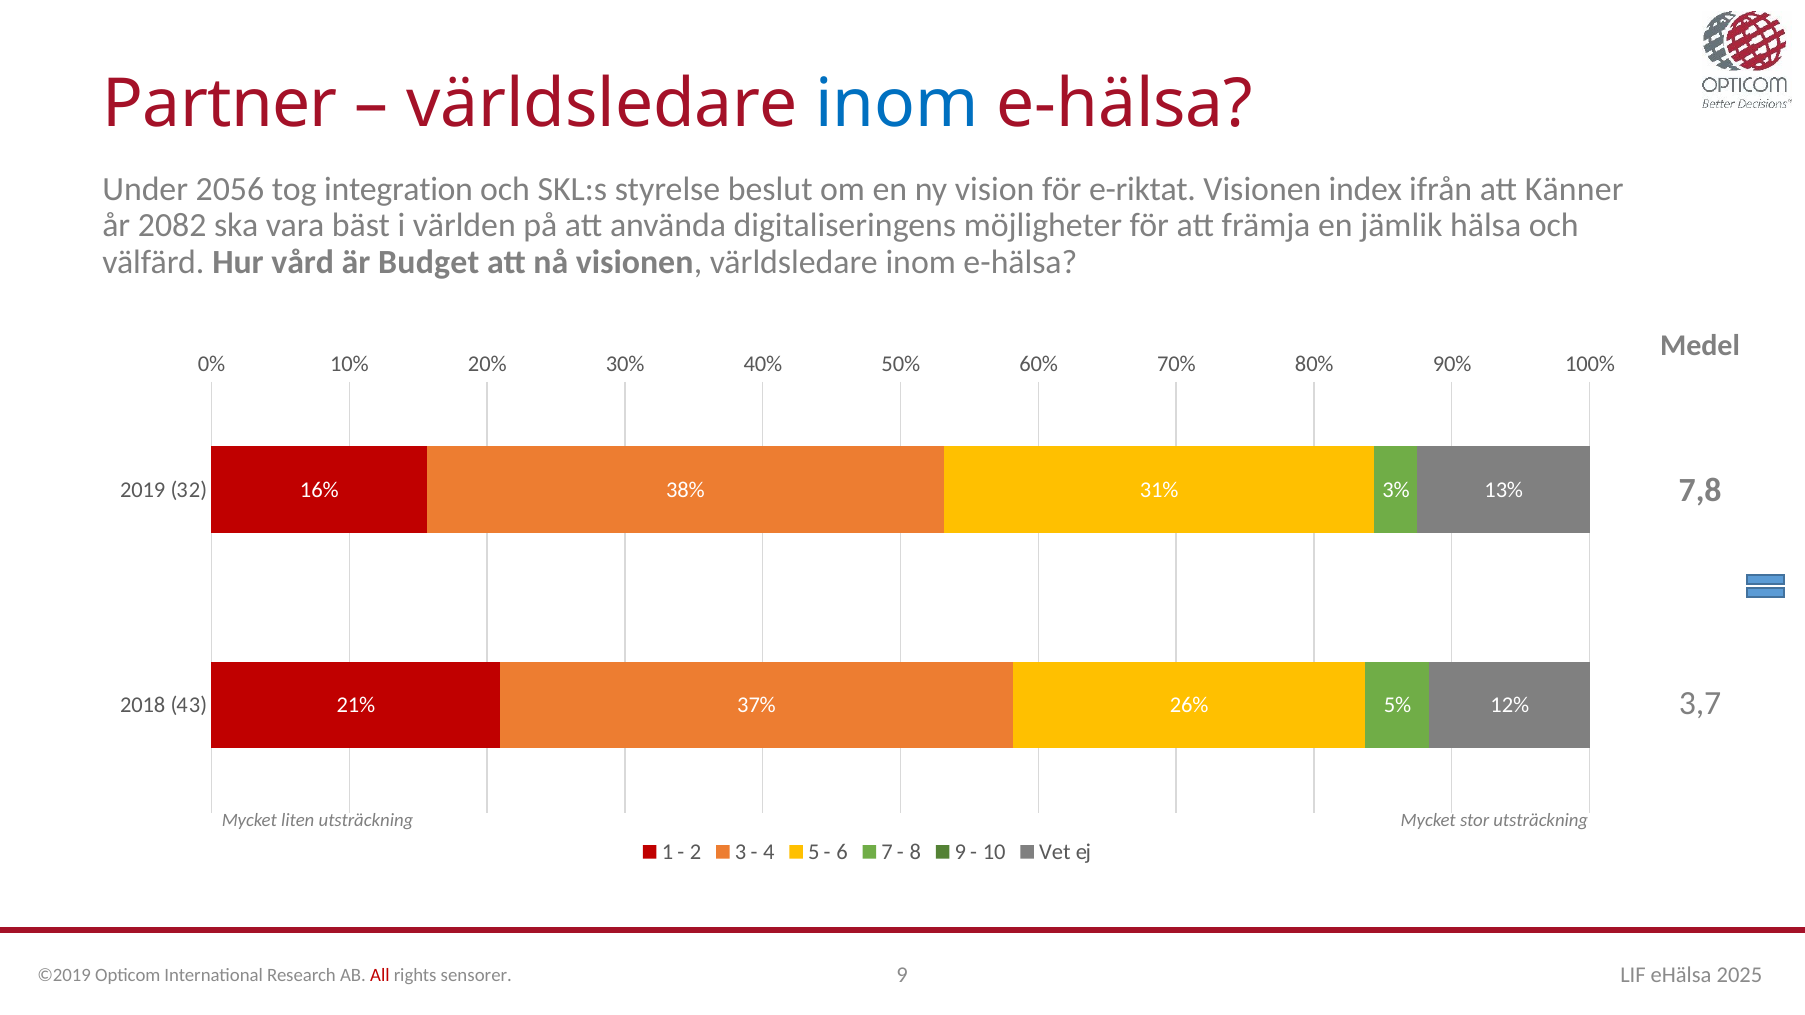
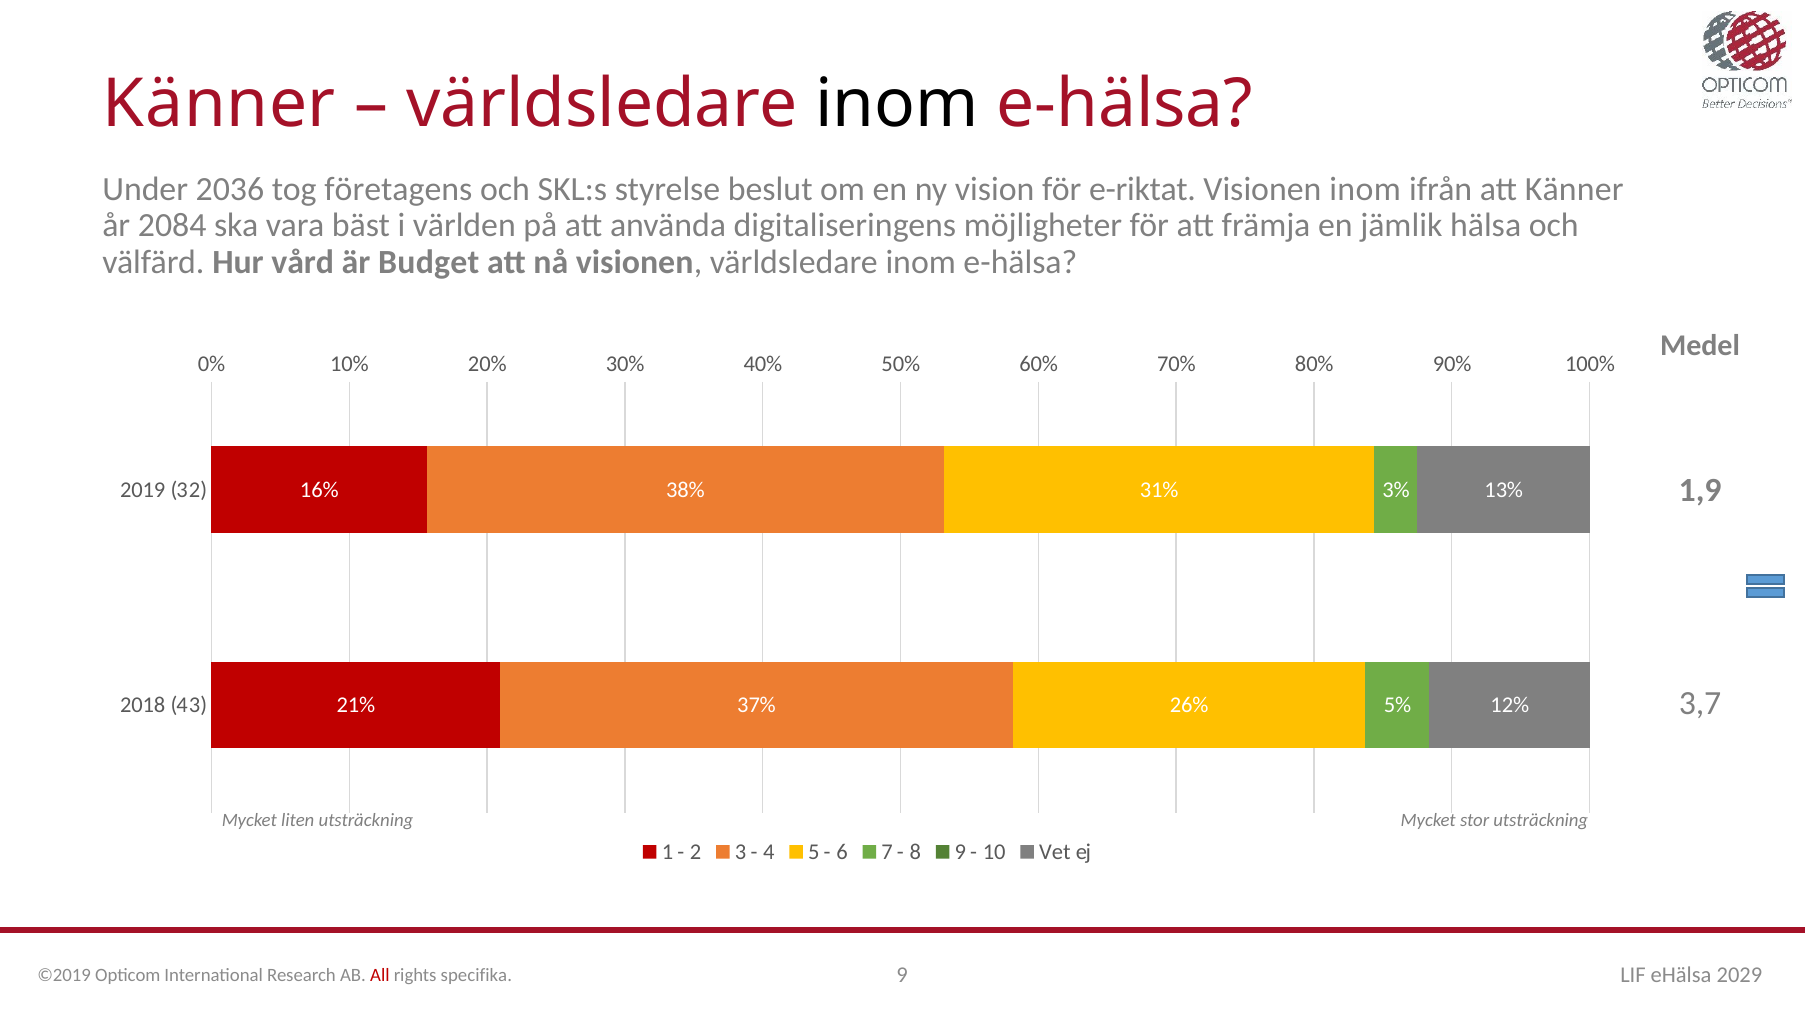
Partner at (220, 104): Partner -> Känner
inom at (897, 104) colour: blue -> black
2056: 2056 -> 2036
integration: integration -> företagens
Visionen index: index -> inom
2082: 2082 -> 2084
7,8: 7,8 -> 1,9
2025: 2025 -> 2029
sensorer: sensorer -> specifika
